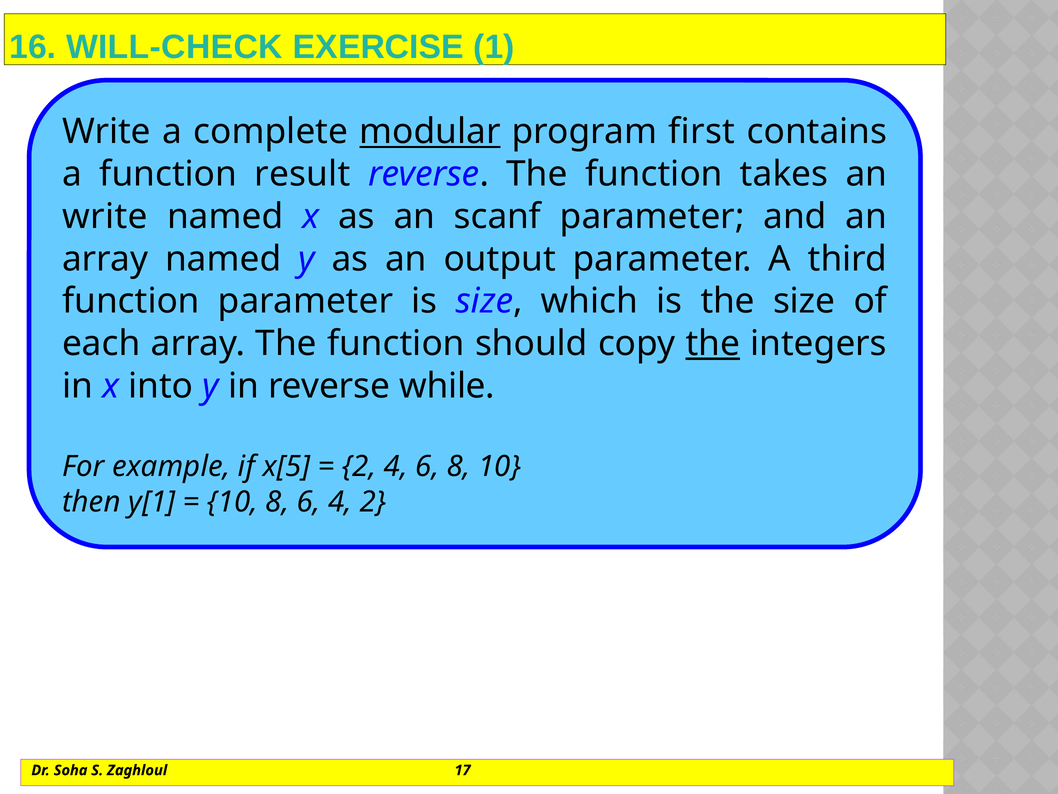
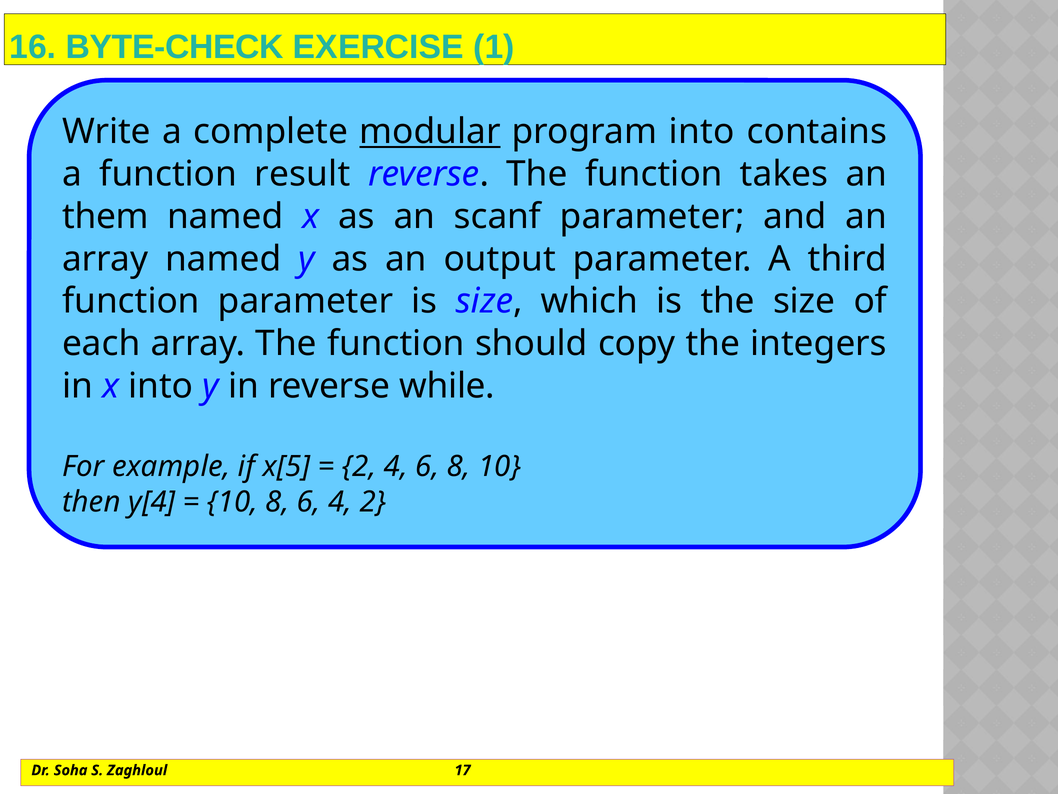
WILL-CHECK: WILL-CHECK -> BYTE-CHECK
program first: first -> into
write at (105, 216): write -> them
the at (713, 343) underline: present -> none
y[1: y[1 -> y[4
